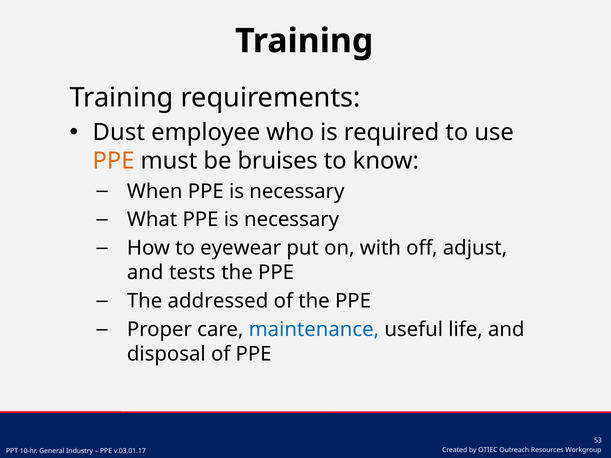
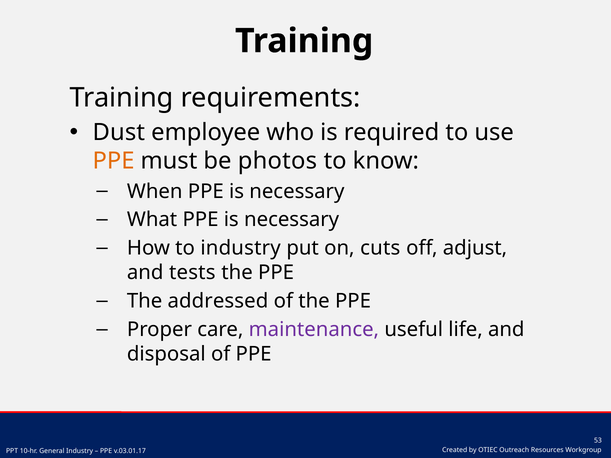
bruises: bruises -> photos
to eyewear: eyewear -> industry
with: with -> cuts
maintenance colour: blue -> purple
